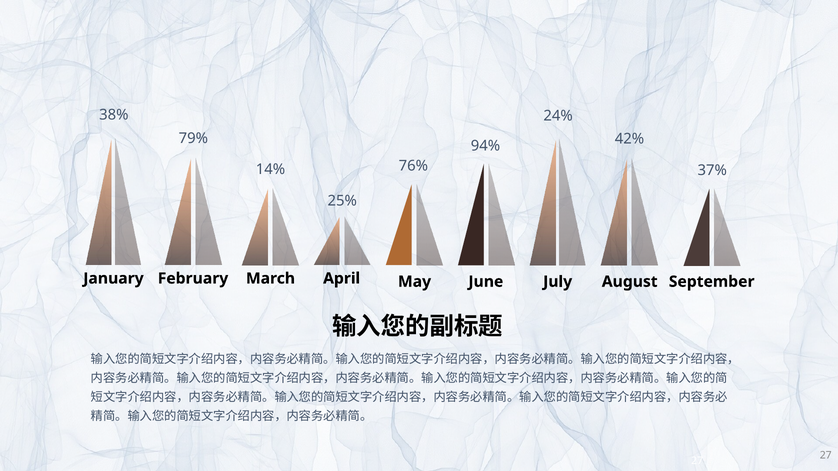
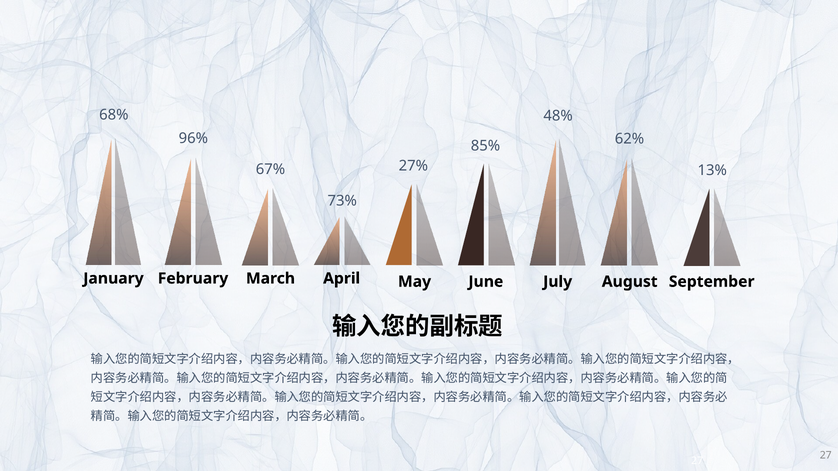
38%: 38% -> 68%
24%: 24% -> 48%
79%: 79% -> 96%
42%: 42% -> 62%
94%: 94% -> 85%
76%: 76% -> 27%
14%: 14% -> 67%
37%: 37% -> 13%
25%: 25% -> 73%
